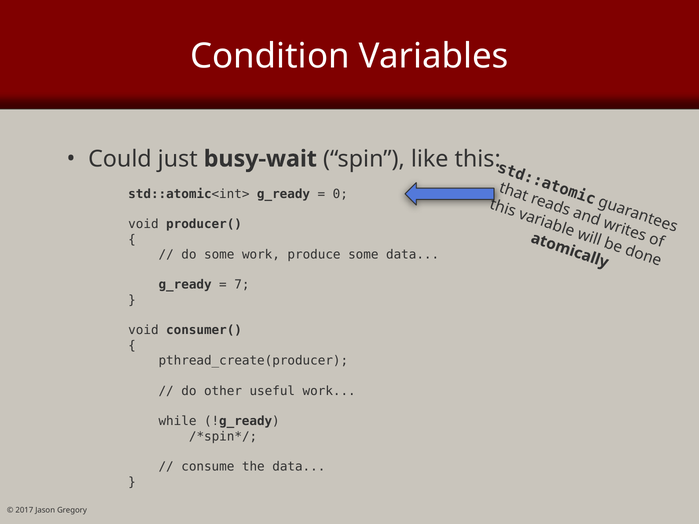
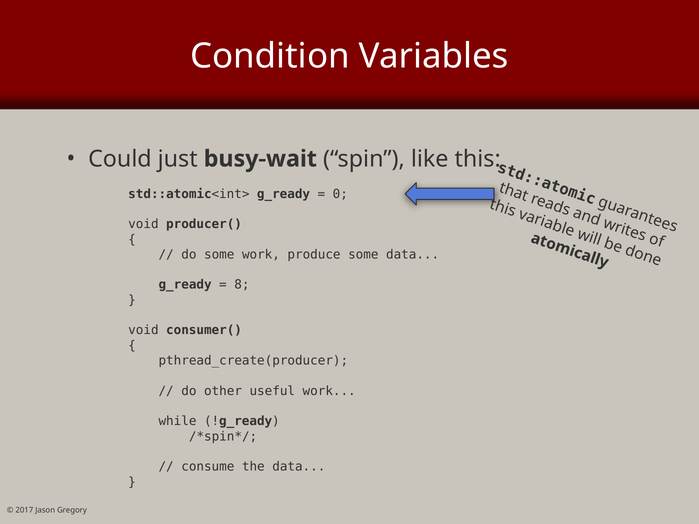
7: 7 -> 8
